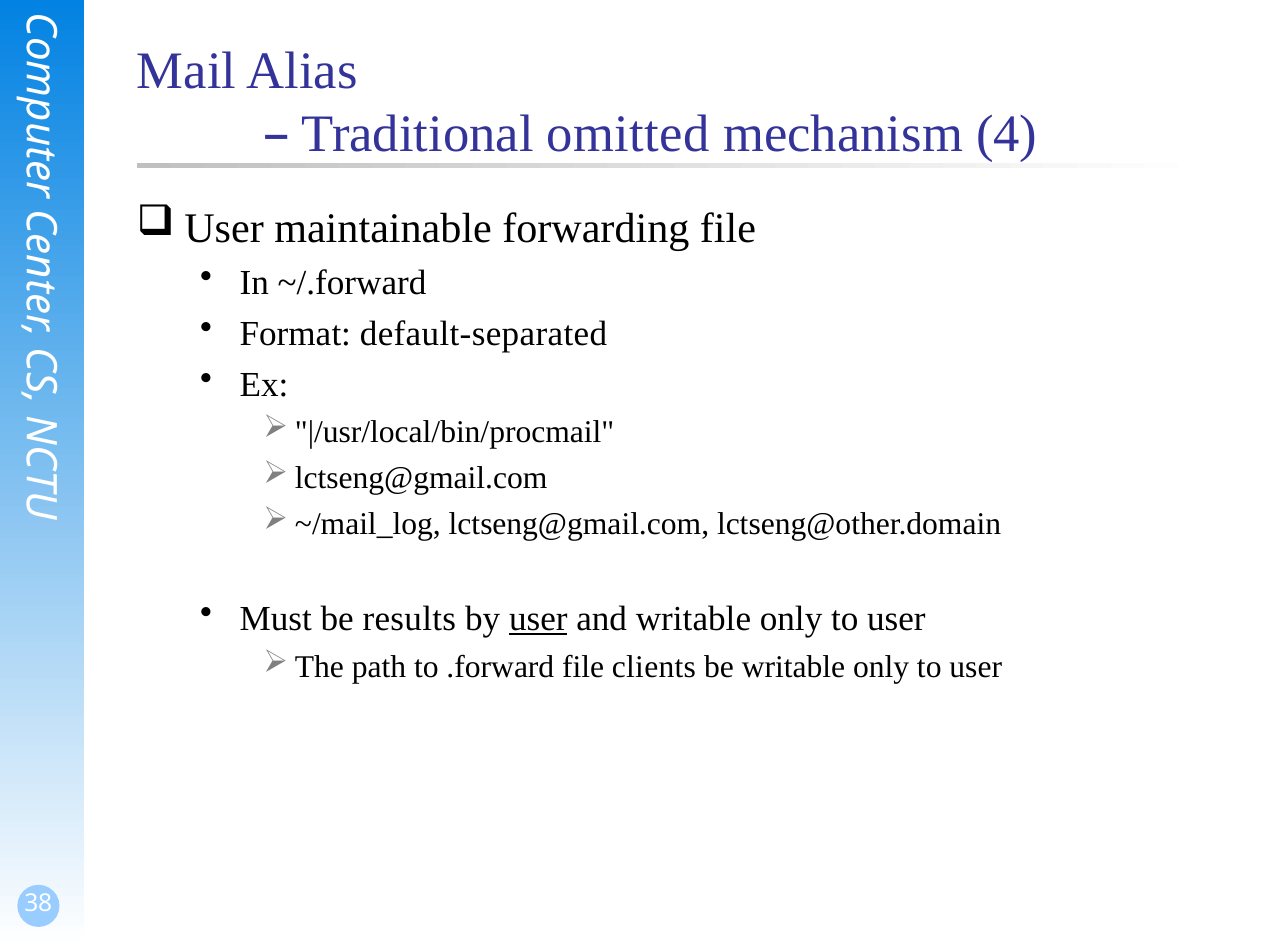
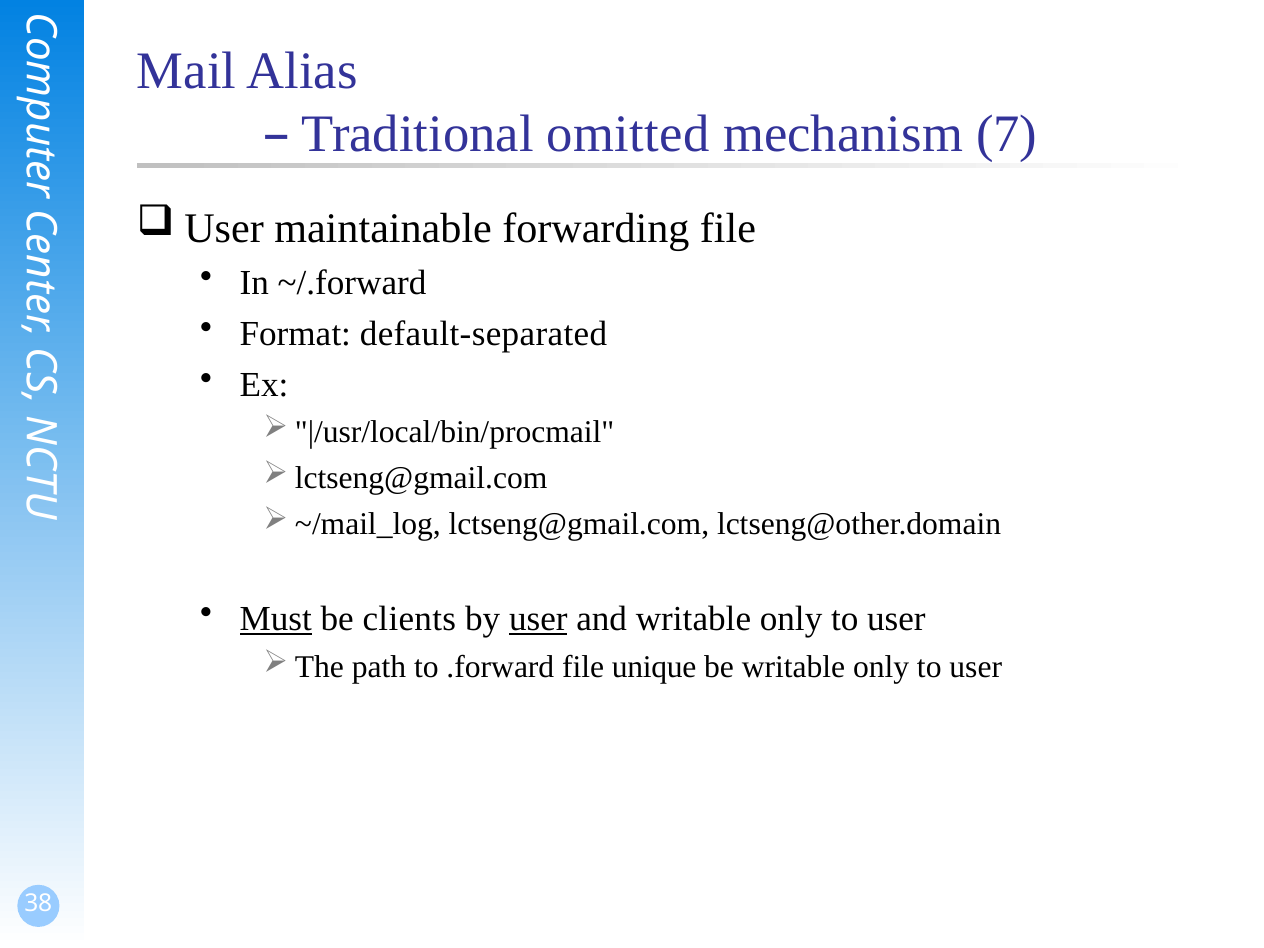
4: 4 -> 7
Must underline: none -> present
results: results -> clients
clients: clients -> unique
